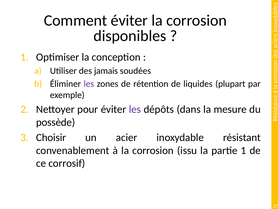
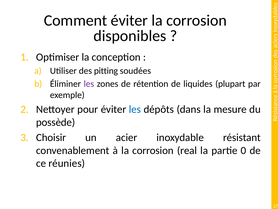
jamais: jamais -> pitting
les at (135, 109) colour: purple -> blue
issu: issu -> real
partie 1: 1 -> 0
corrosif: corrosif -> réunies
